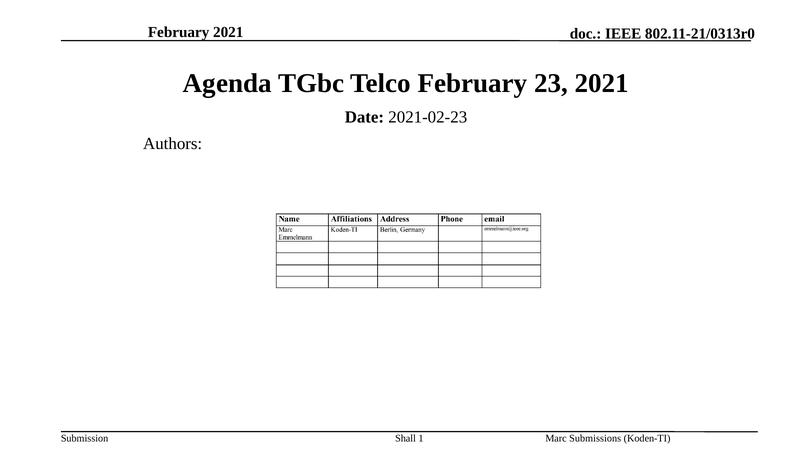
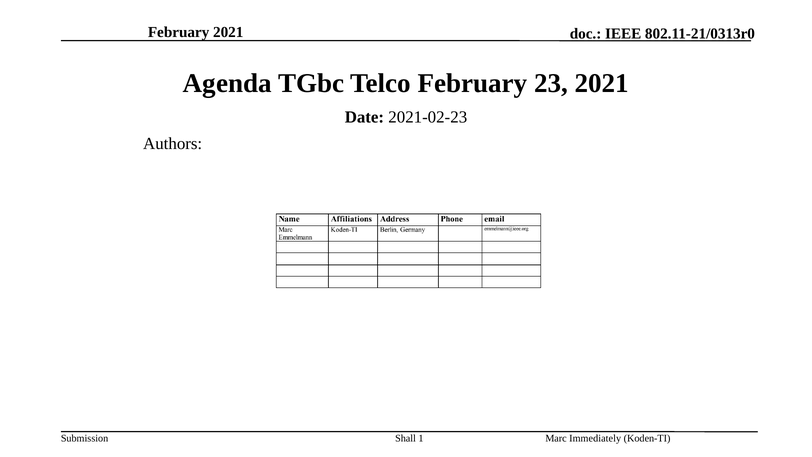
Submissions: Submissions -> Immediately
